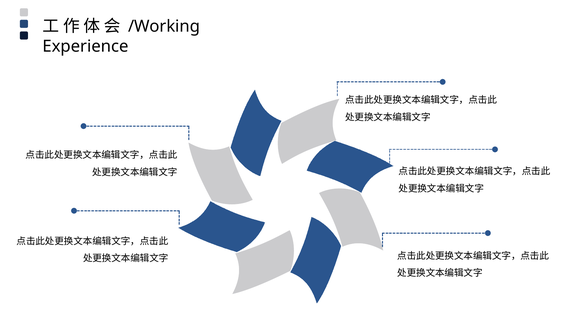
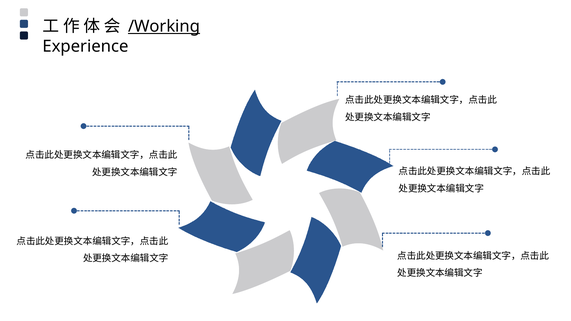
/Working underline: none -> present
